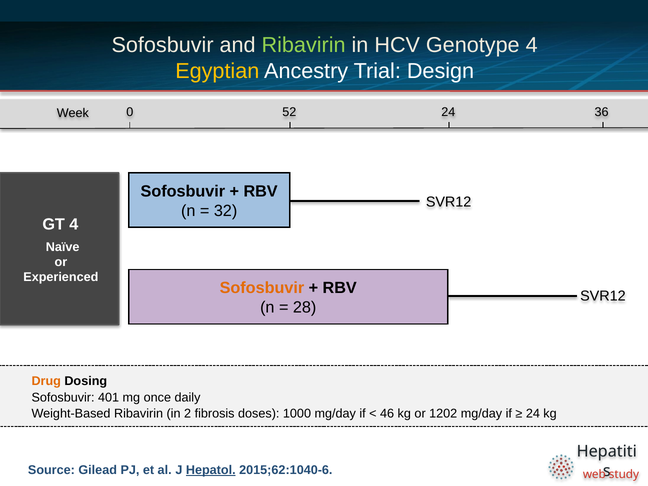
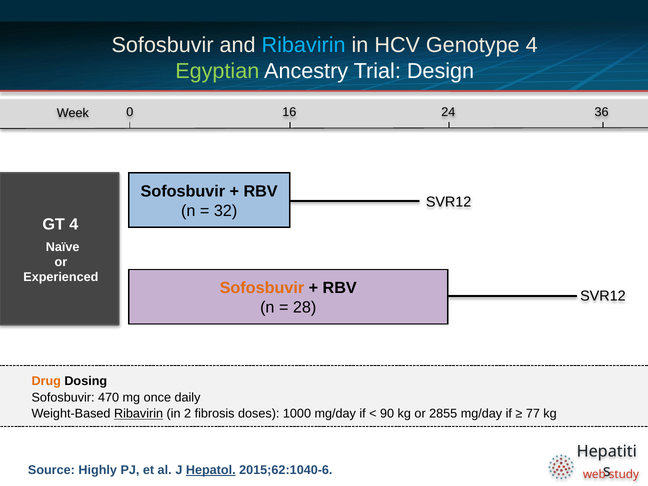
Ribavirin at (304, 45) colour: light green -> light blue
Egyptian colour: yellow -> light green
52: 52 -> 16
401: 401 -> 470
Ribavirin at (139, 414) underline: none -> present
46: 46 -> 90
1202: 1202 -> 2855
24 at (533, 414): 24 -> 77
Gilead: Gilead -> Highly
